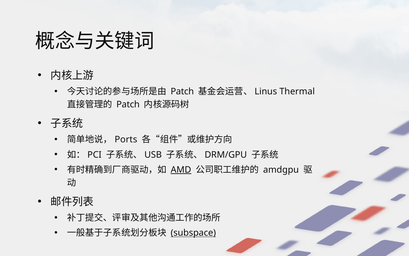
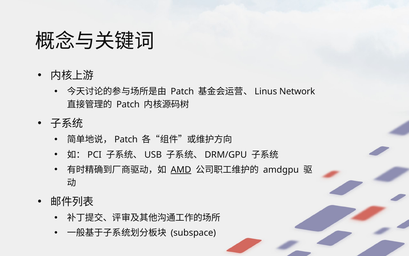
Thermal: Thermal -> Network
Ports at (126, 139): Ports -> Patch
subspace underline: present -> none
